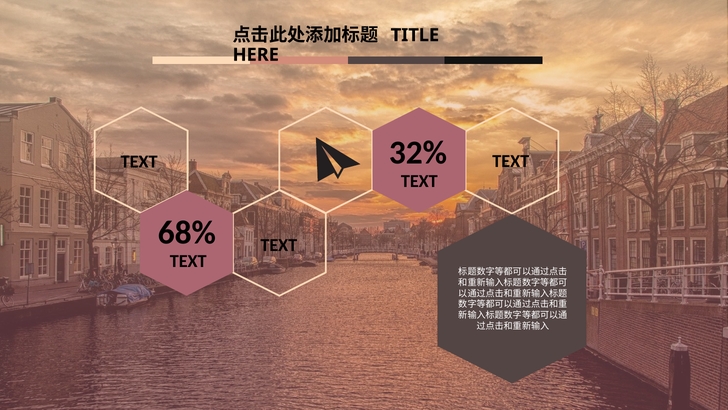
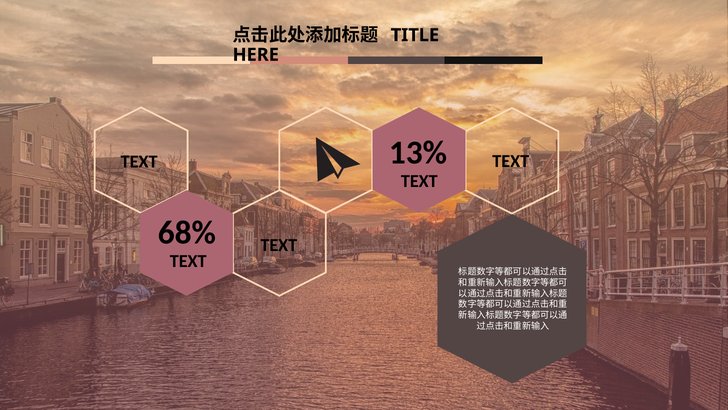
32%: 32% -> 13%
